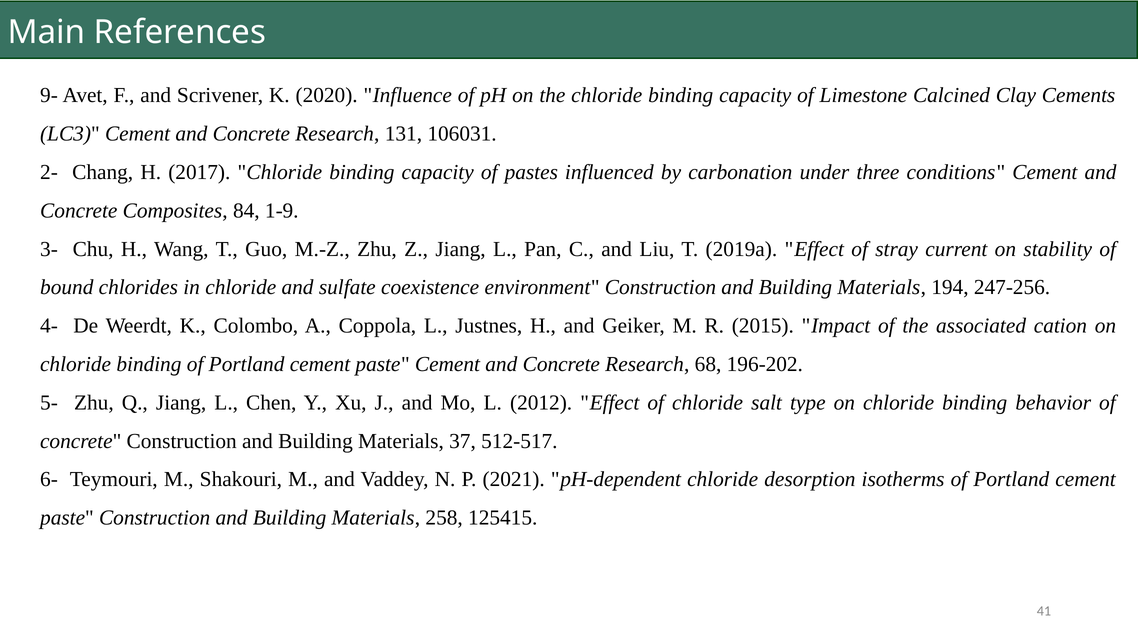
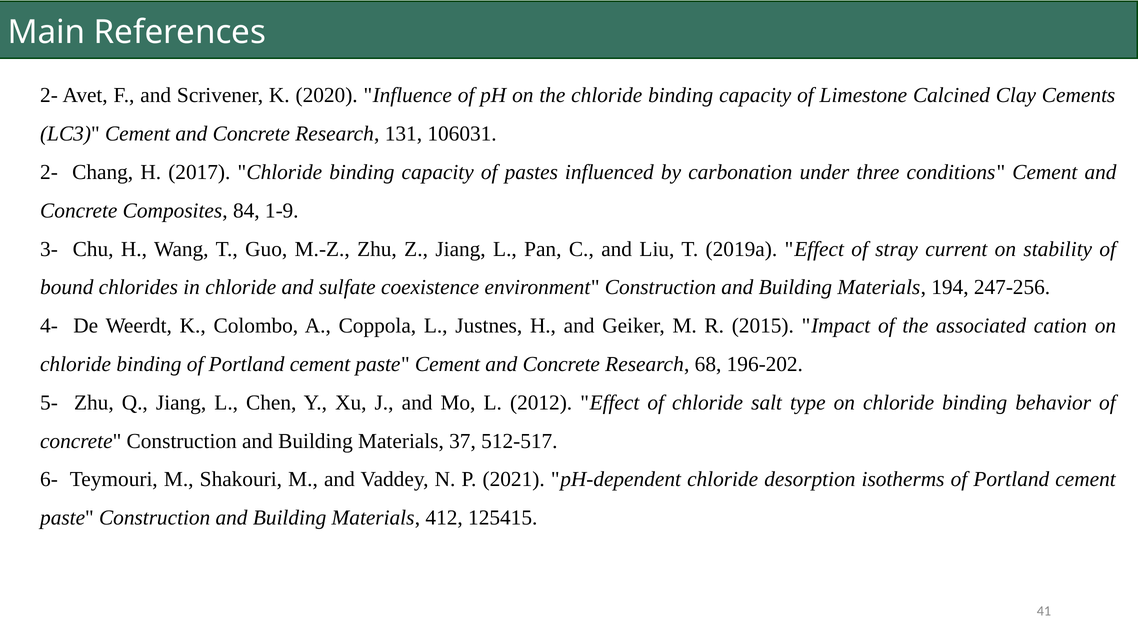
9- at (49, 95): 9- -> 2-
258: 258 -> 412
